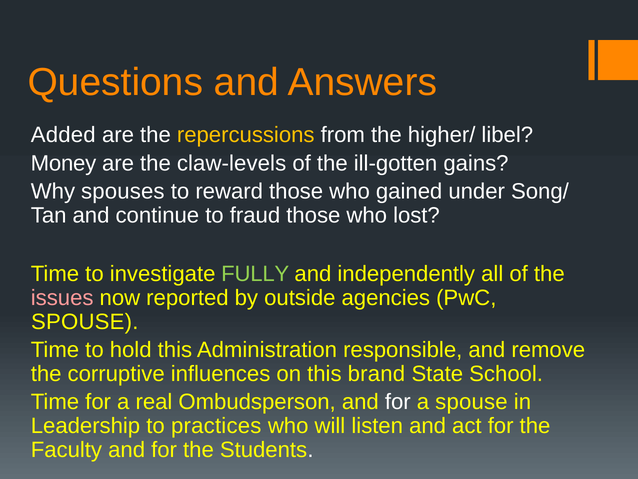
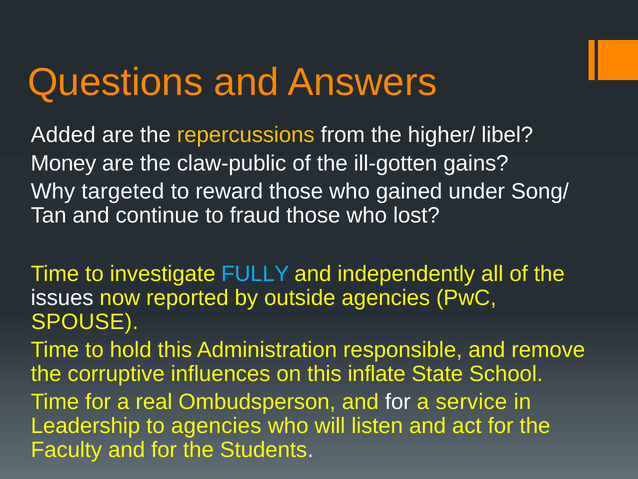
claw-levels: claw-levels -> claw-public
spouses: spouses -> targeted
FULLY colour: light green -> light blue
issues colour: pink -> white
brand: brand -> inflate
a spouse: spouse -> service
to practices: practices -> agencies
